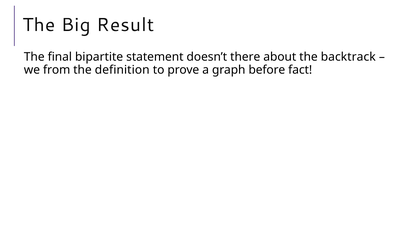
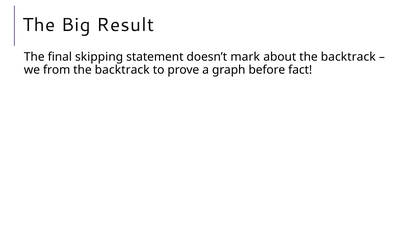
bipartite: bipartite -> skipping
there: there -> mark
definition at (122, 70): definition -> backtrack
